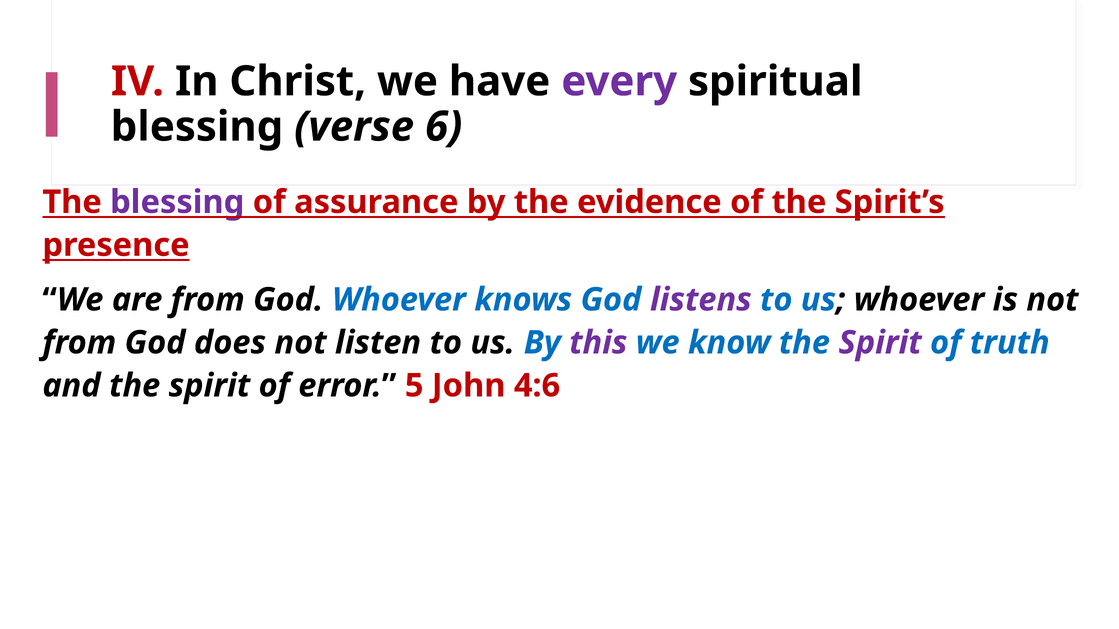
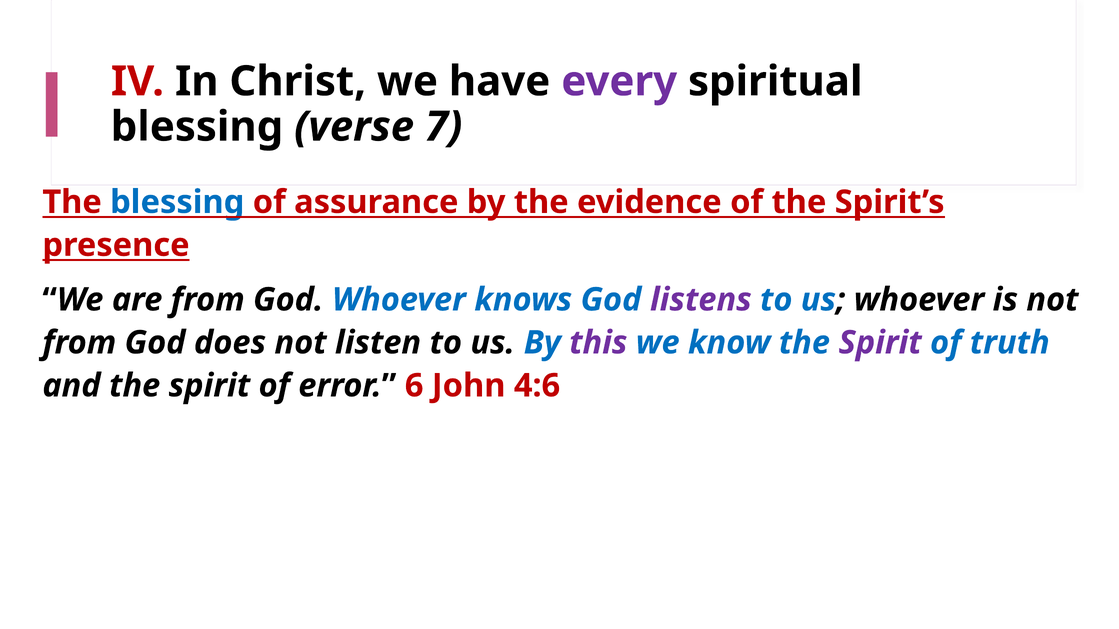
6: 6 -> 7
blessing at (177, 202) colour: purple -> blue
5: 5 -> 6
